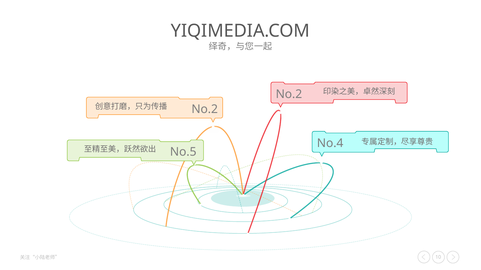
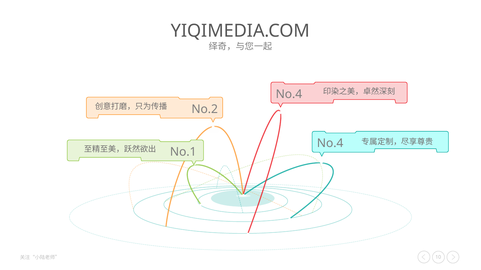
No.2 at (289, 94): No.2 -> No.4
No.5: No.5 -> No.1
